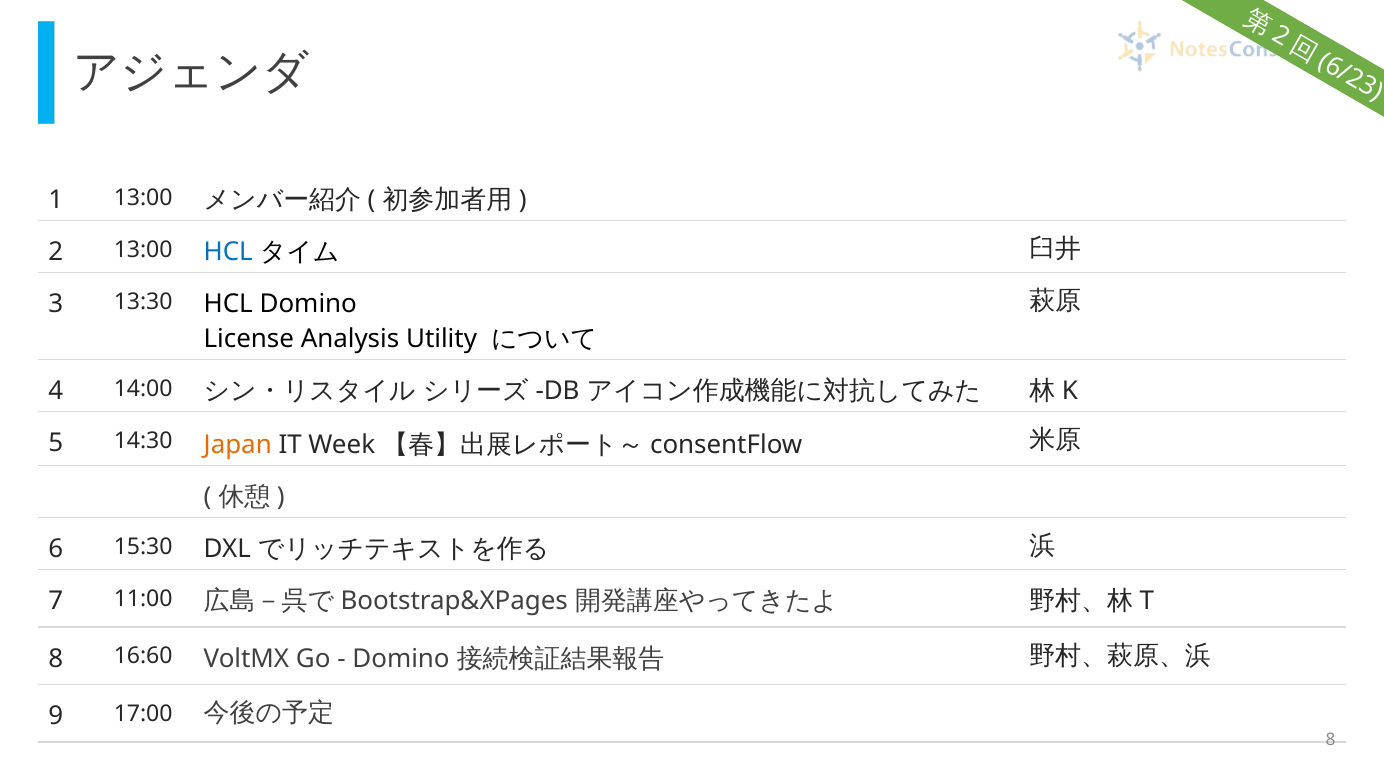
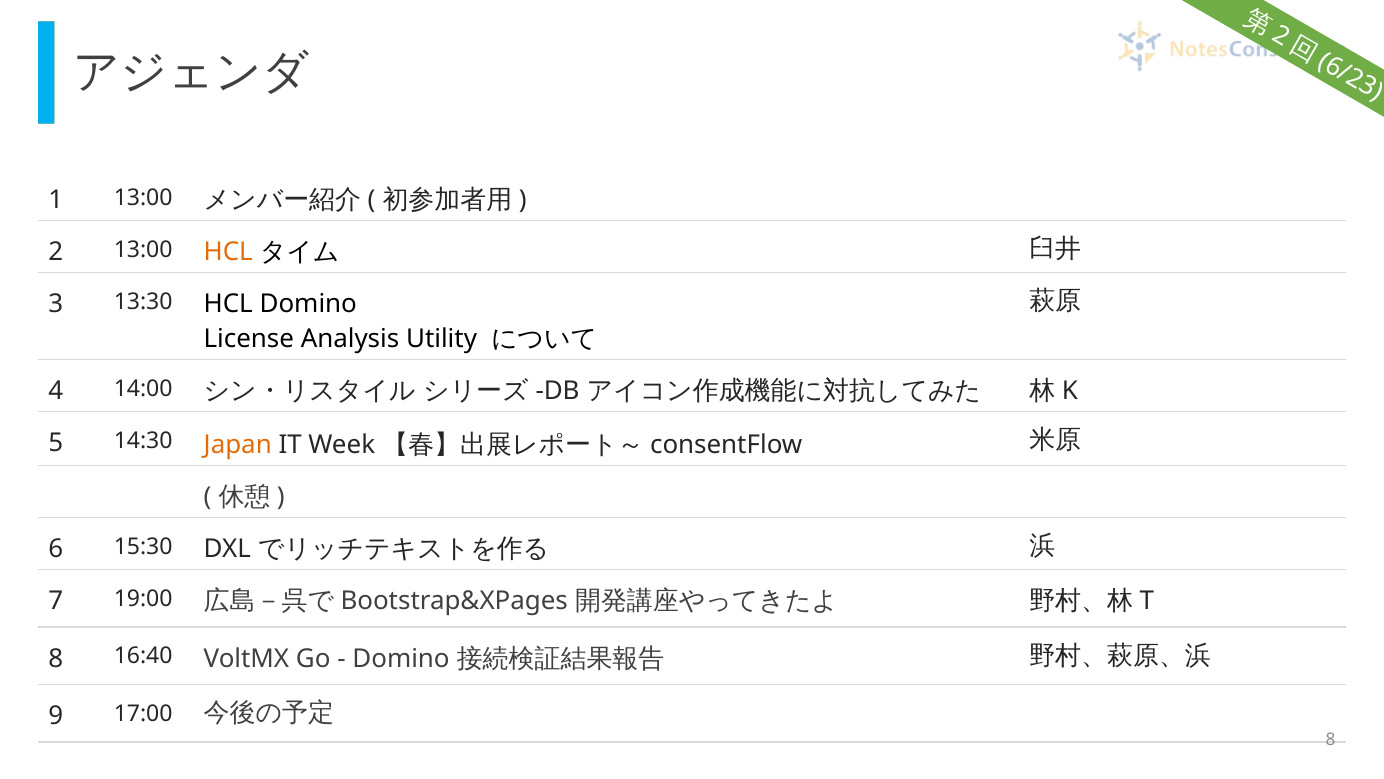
HCL at (228, 252) colour: blue -> orange
11:00: 11:00 -> 19:00
16:60: 16:60 -> 16:40
